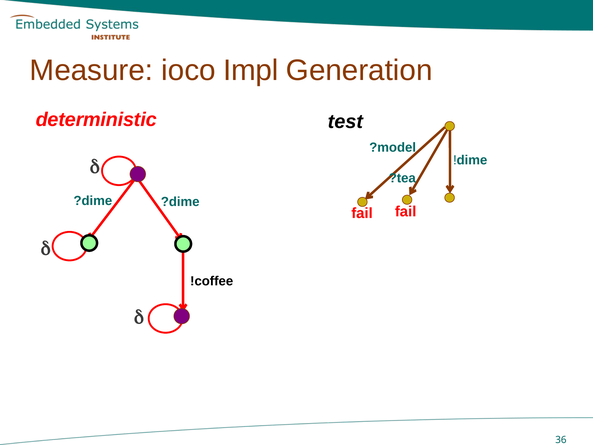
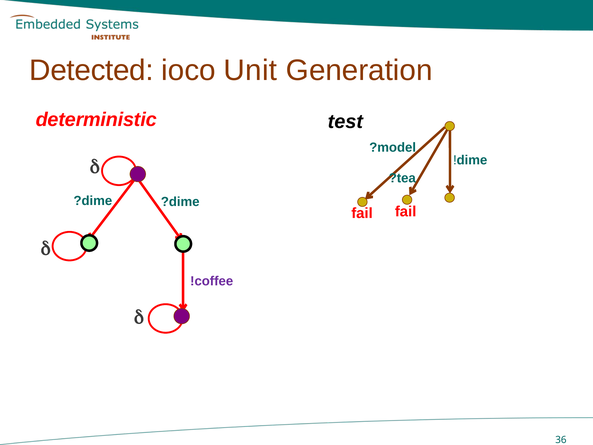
Measure: Measure -> Detected
Impl: Impl -> Unit
!coffee colour: black -> purple
